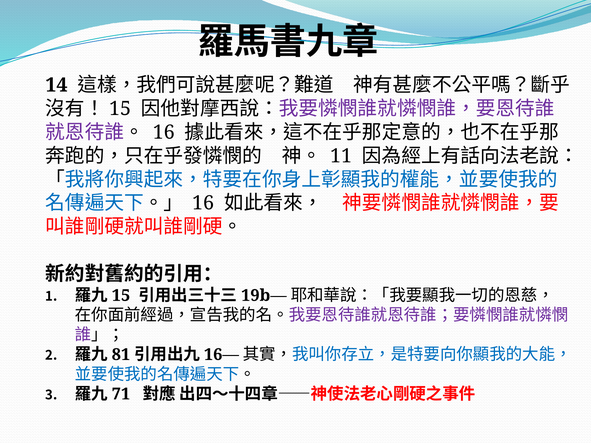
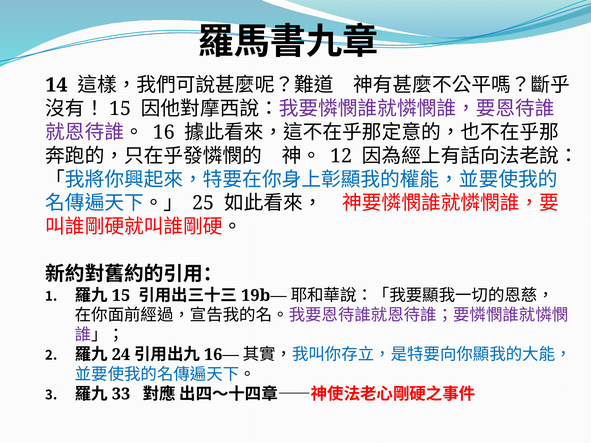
11: 11 -> 12
16 at (203, 203): 16 -> 25
81: 81 -> 24
71: 71 -> 33
